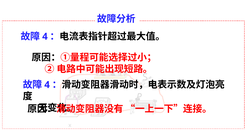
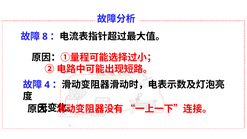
4 at (45, 36): 4 -> 8
